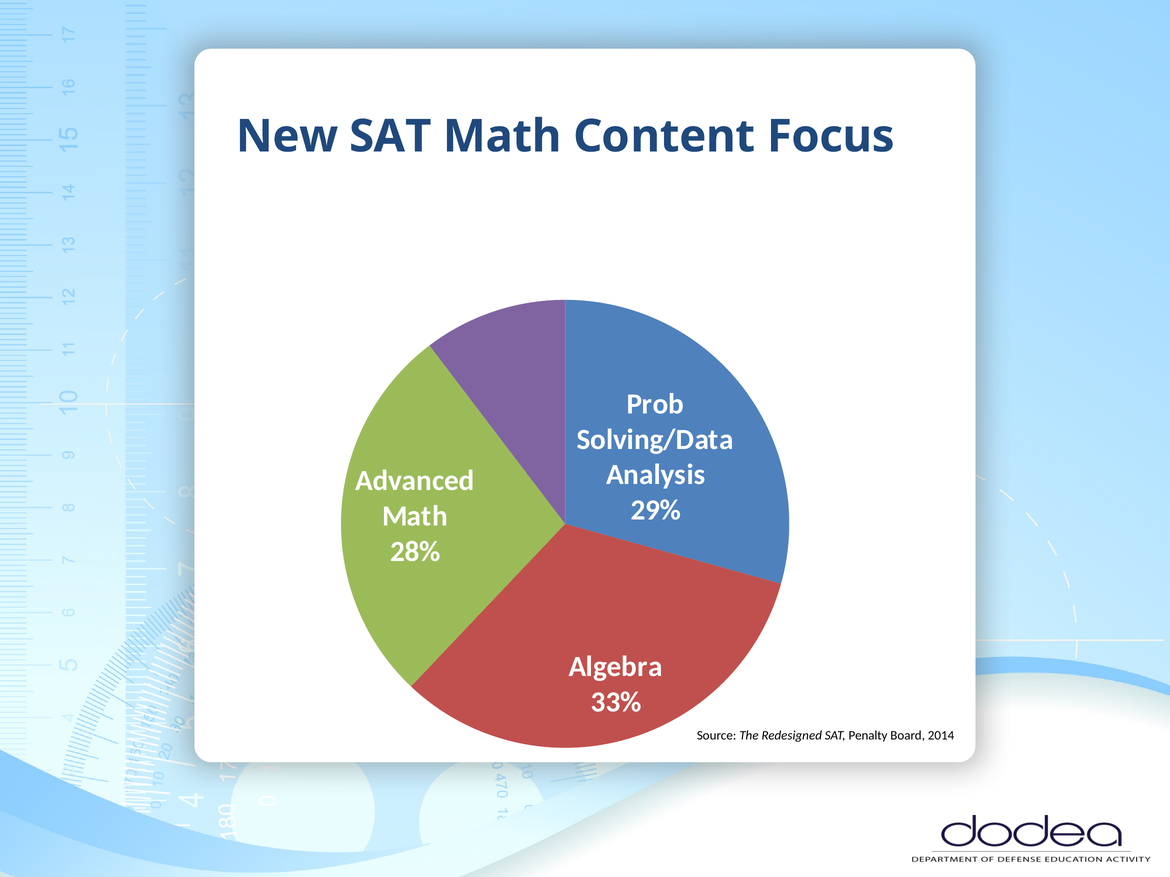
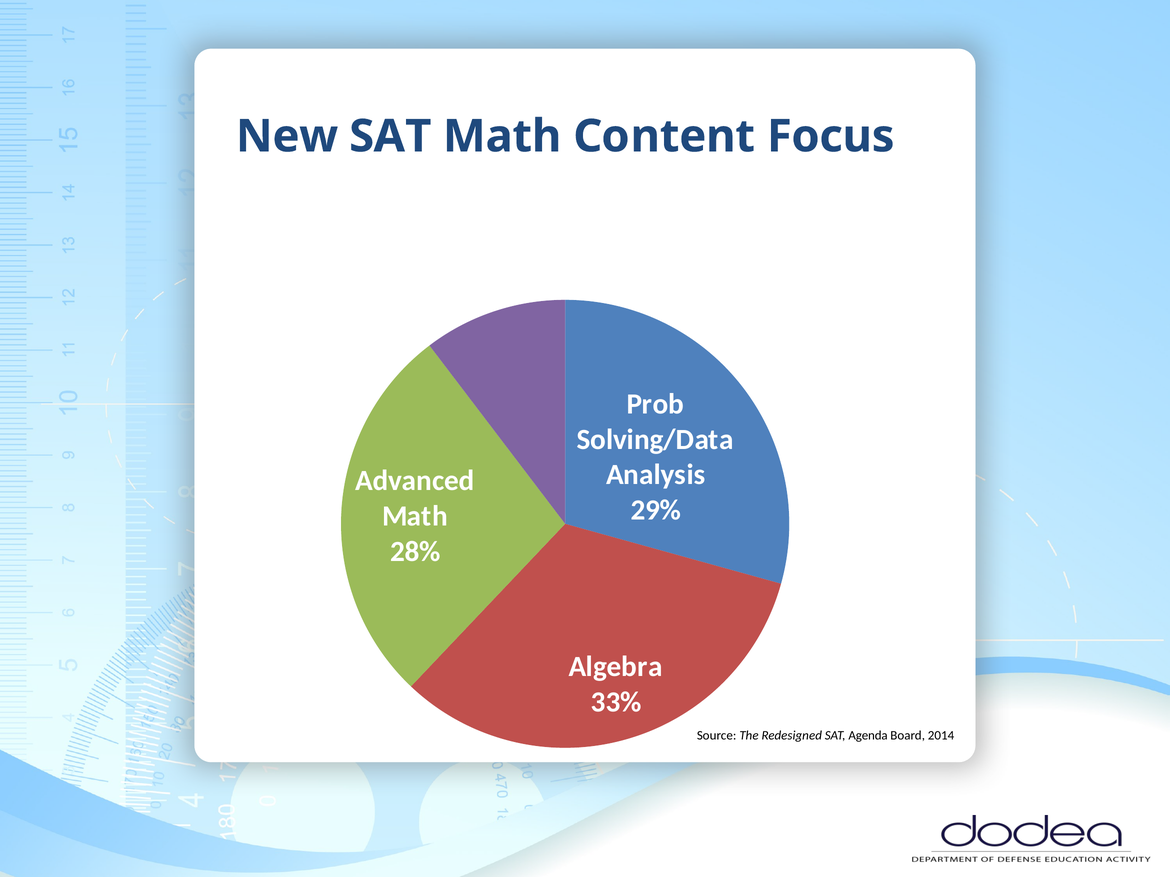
Penalty: Penalty -> Agenda
